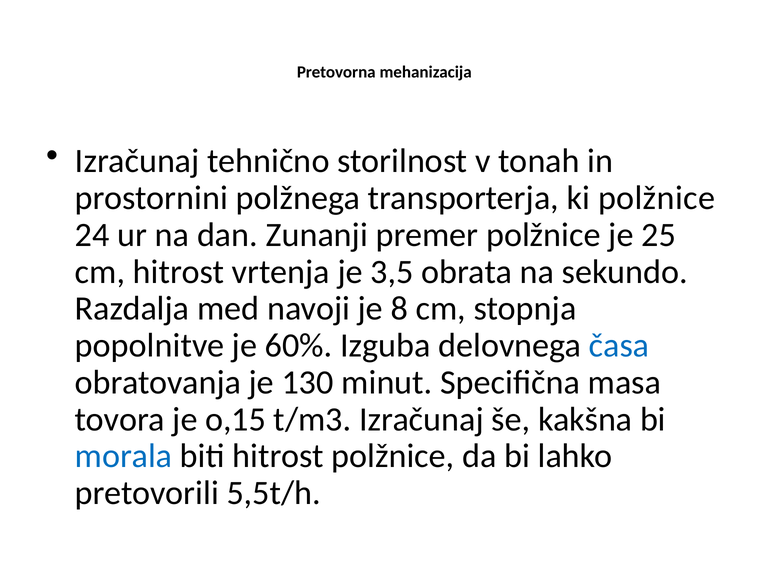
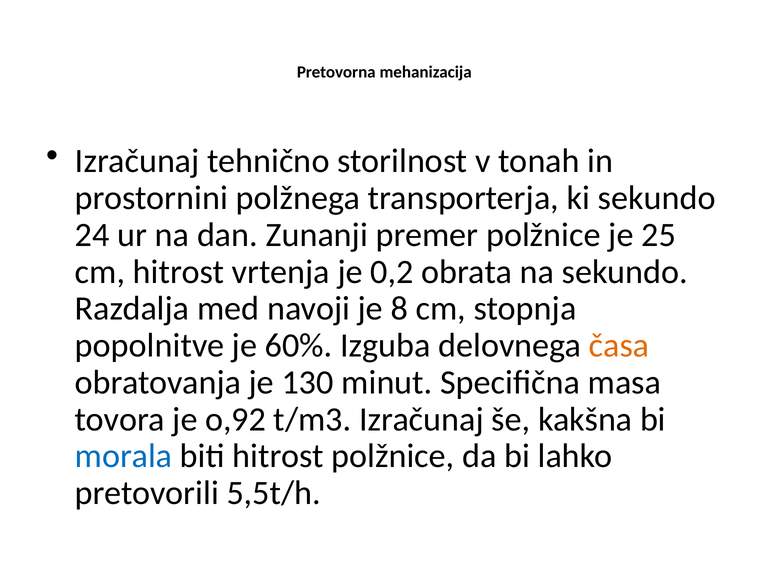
ki polžnice: polžnice -> sekundo
3,5: 3,5 -> 0,2
časa colour: blue -> orange
o,15: o,15 -> o,92
